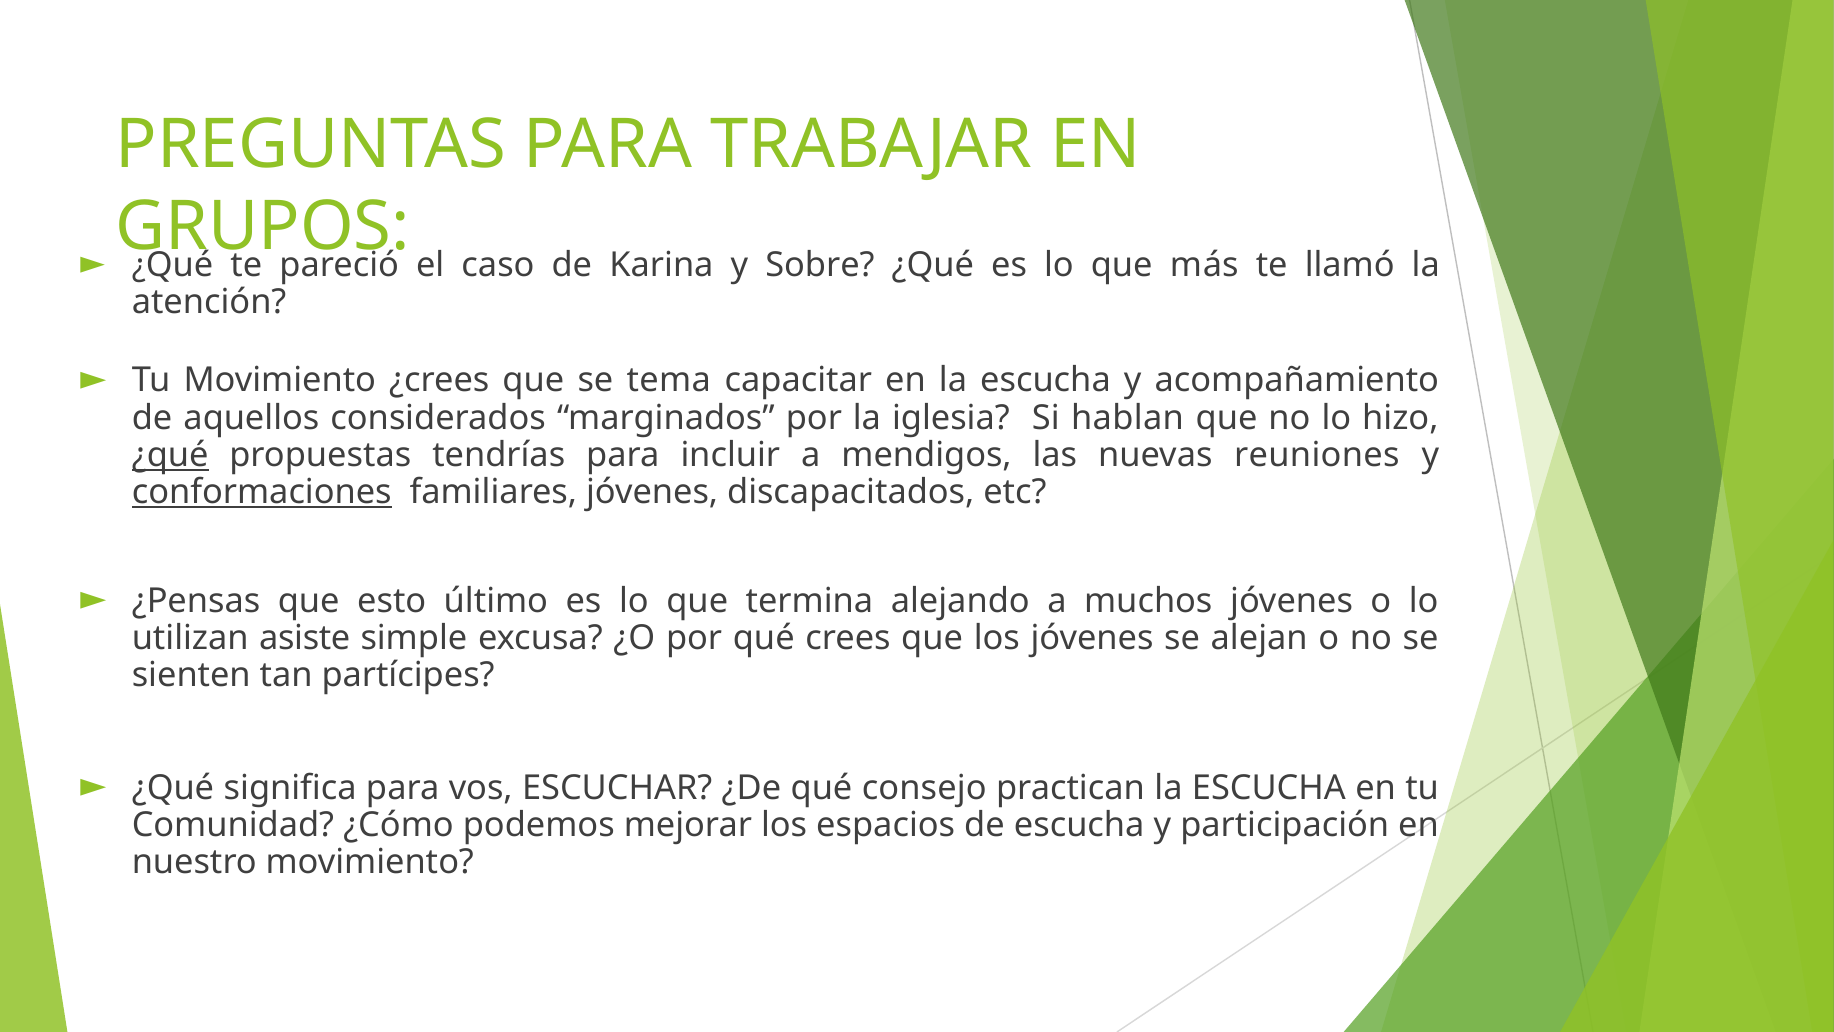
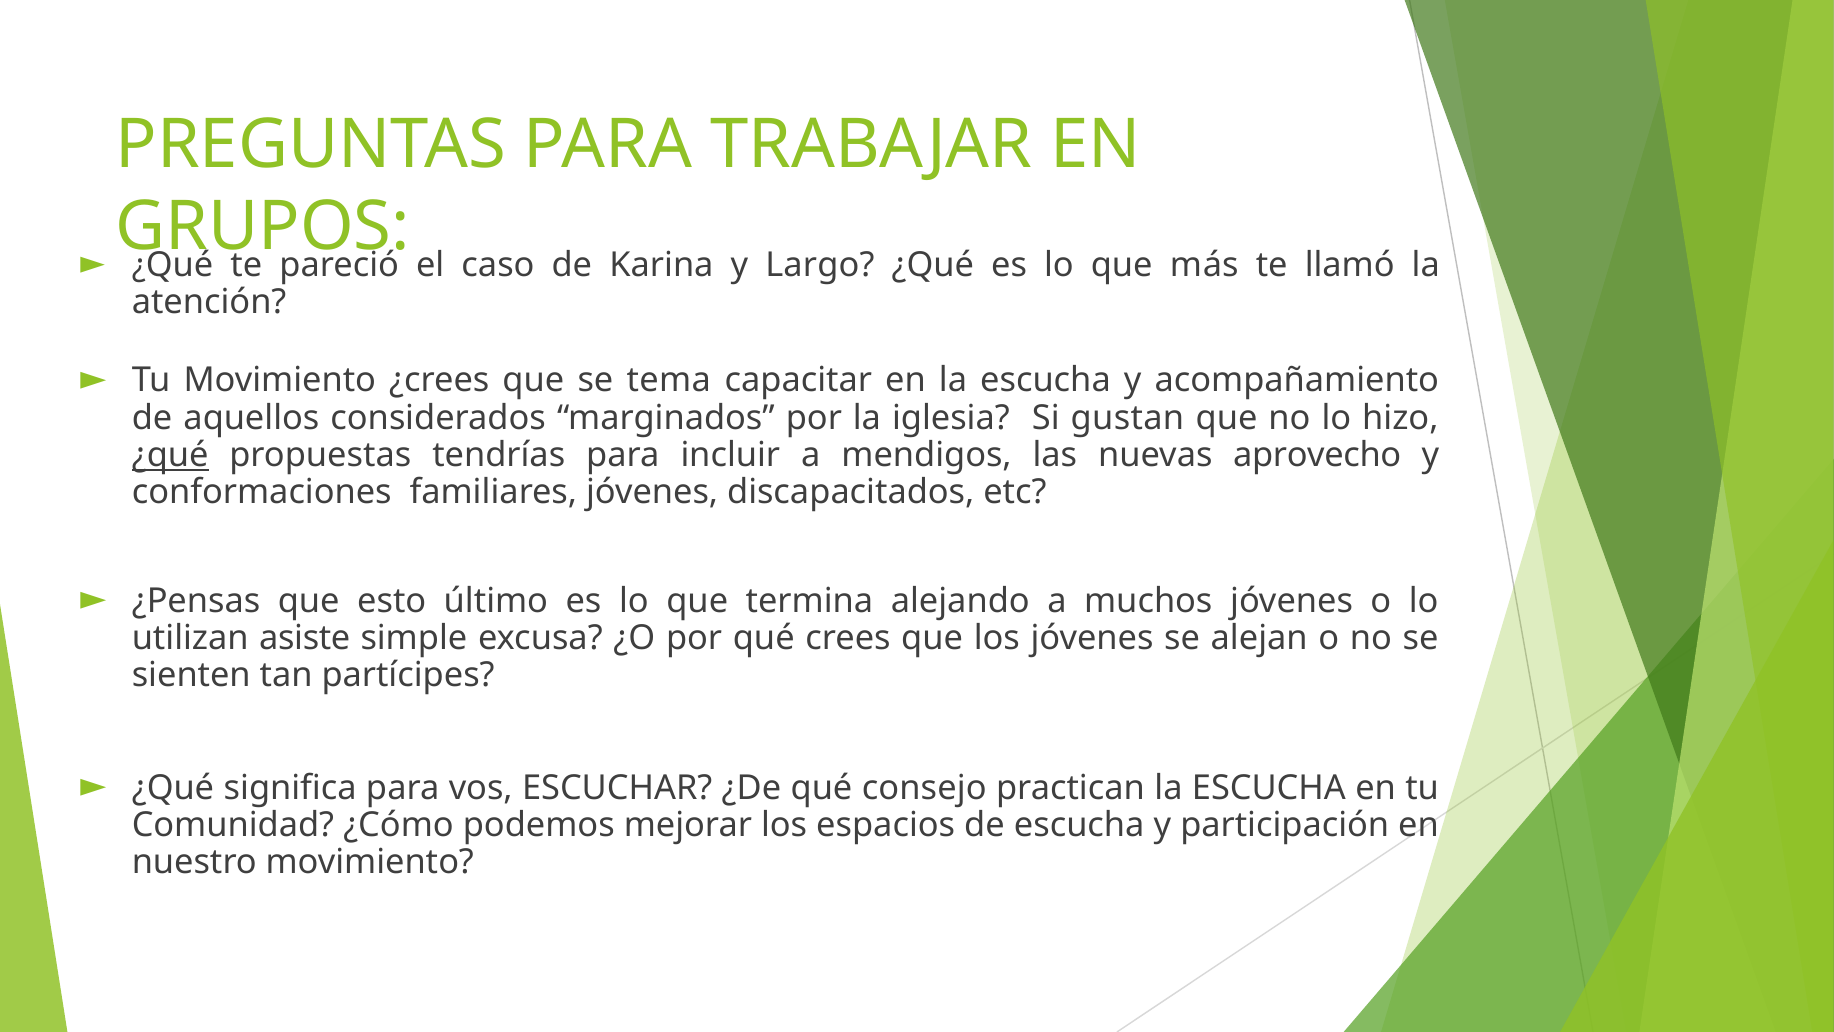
Sobre: Sobre -> Largo
hablan: hablan -> gustan
reuniones: reuniones -> aprovecho
conformaciones underline: present -> none
